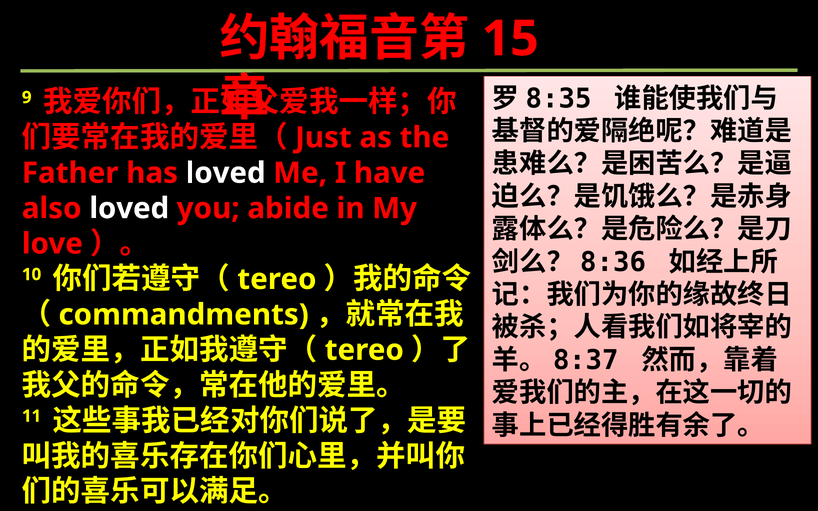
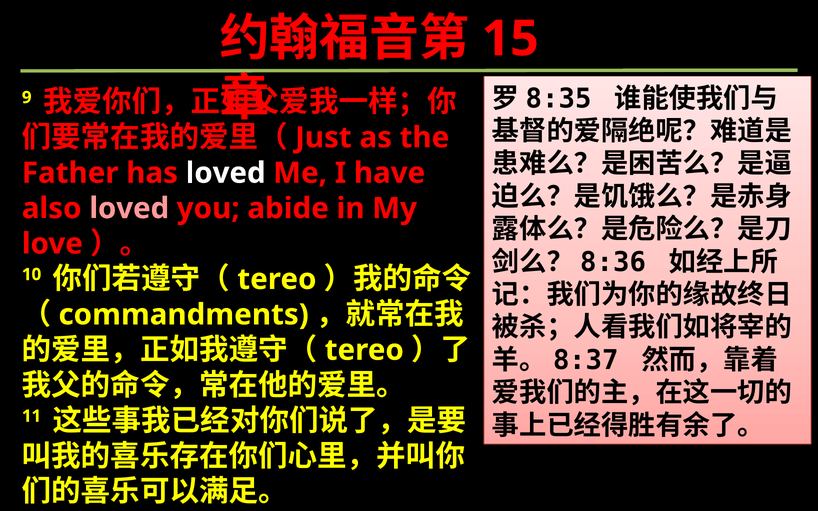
loved at (129, 209) colour: white -> pink
